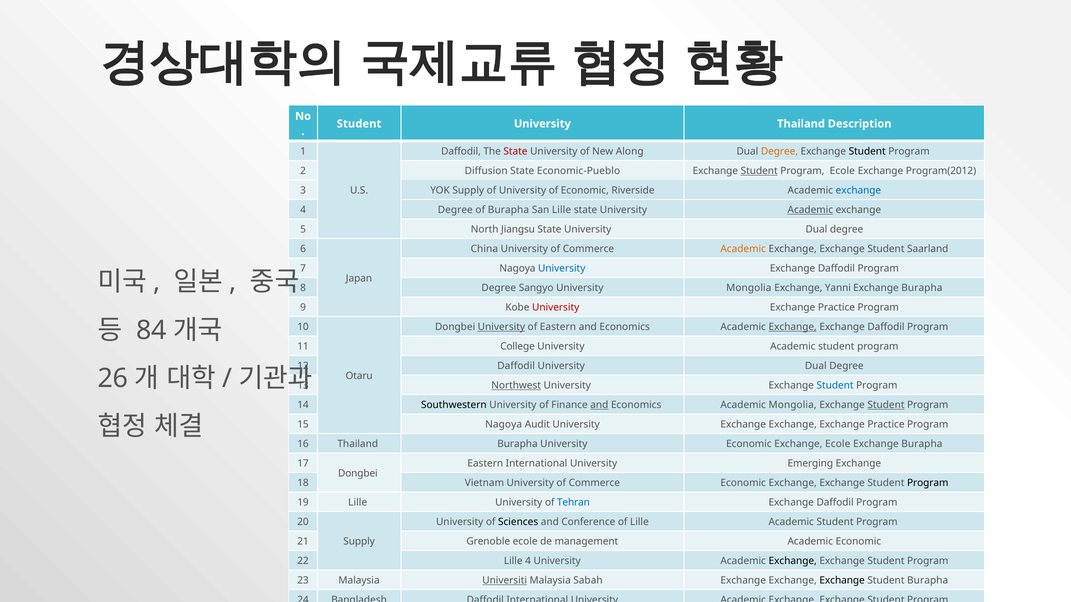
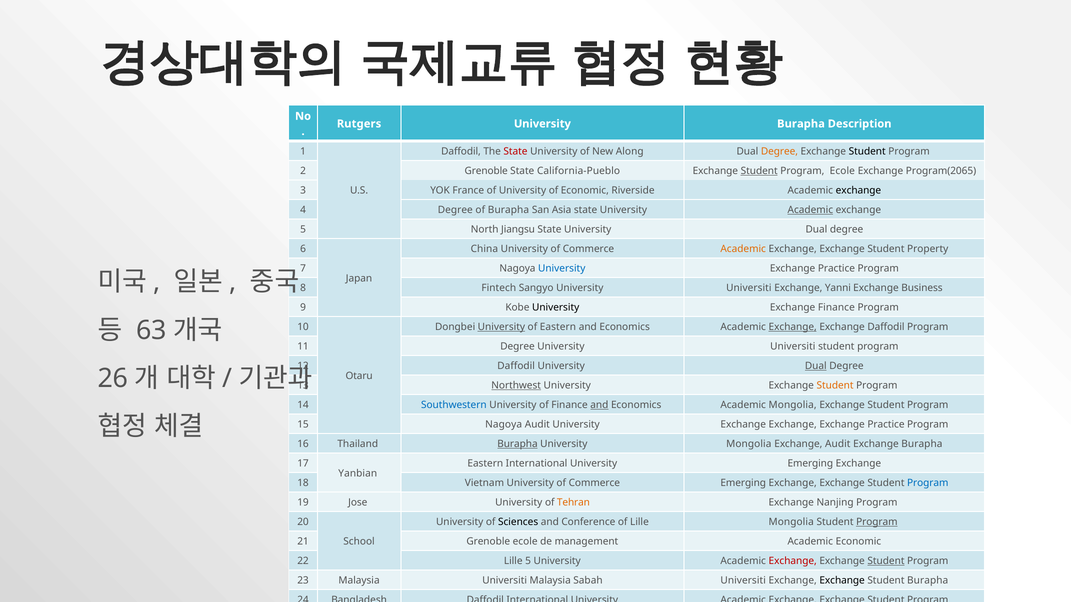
Student at (359, 124): Student -> Rutgers
University Thailand: Thailand -> Burapha
2 Diffusion: Diffusion -> Grenoble
Economic-Pueblo: Economic-Pueblo -> California-Pueblo
Program(2012: Program(2012 -> Program(2065
YOK Supply: Supply -> France
exchange at (858, 191) colour: blue -> black
San Lille: Lille -> Asia
Student Saarland: Saarland -> Property
Daffodil at (836, 269): Daffodil -> Practice
8 Degree: Degree -> Fintech
Sangyo University Mongolia: Mongolia -> Universiti
Burapha at (922, 288): Burapha -> Business
University at (556, 308) colour: red -> black
Practice at (836, 308): Practice -> Finance
84: 84 -> 63
11 College: College -> Degree
Academic at (793, 347): Academic -> Universiti
Dual at (816, 366) underline: none -> present
Student at (835, 386) colour: blue -> orange
Southwestern colour: black -> blue
Student at (886, 405) underline: present -> none
Burapha at (517, 444) underline: none -> present
University Economic: Economic -> Mongolia
Exchange Ecole: Ecole -> Audit
Dongbei at (358, 474): Dongbei -> Yanbian
Commerce Economic: Economic -> Emerging
Program at (928, 483) colour: black -> blue
19 Lille: Lille -> Jose
Tehran colour: blue -> orange
Daffodil at (835, 503): Daffodil -> Nanjing
Lille Academic: Academic -> Mongolia
Program at (877, 522) underline: none -> present
Supply at (359, 542): Supply -> School
Lille 4: 4 -> 5
Exchange at (793, 561) colour: black -> red
Student at (886, 561) underline: none -> present
Universiti at (505, 581) underline: present -> none
Sabah Exchange: Exchange -> Universiti
